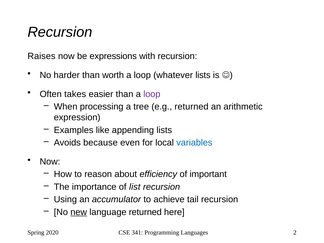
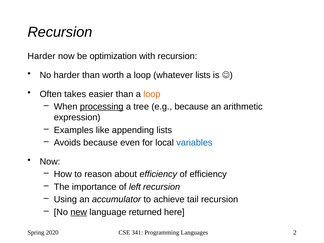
Raises at (42, 56): Raises -> Harder
expressions: expressions -> optimization
loop at (152, 94) colour: purple -> orange
processing underline: none -> present
e.g returned: returned -> because
of important: important -> efficiency
list: list -> left
